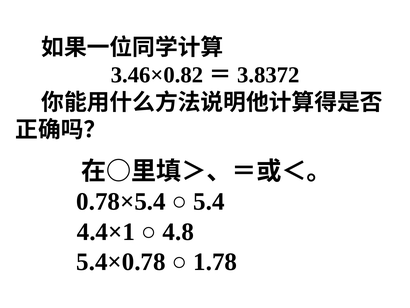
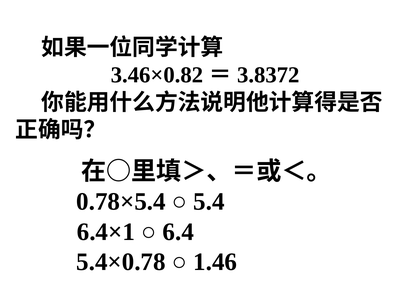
4.4×1: 4.4×1 -> 6.4×1
4.8: 4.8 -> 6.4
1.78: 1.78 -> 1.46
